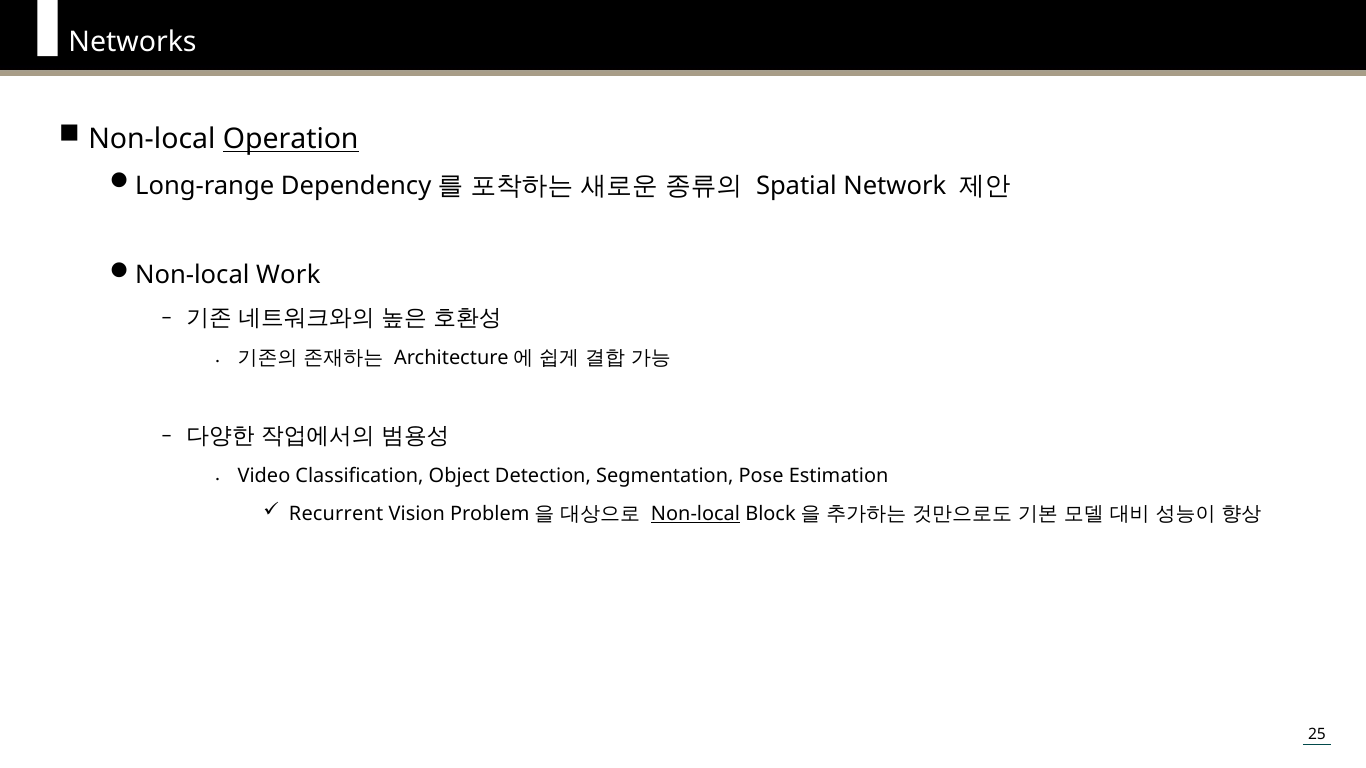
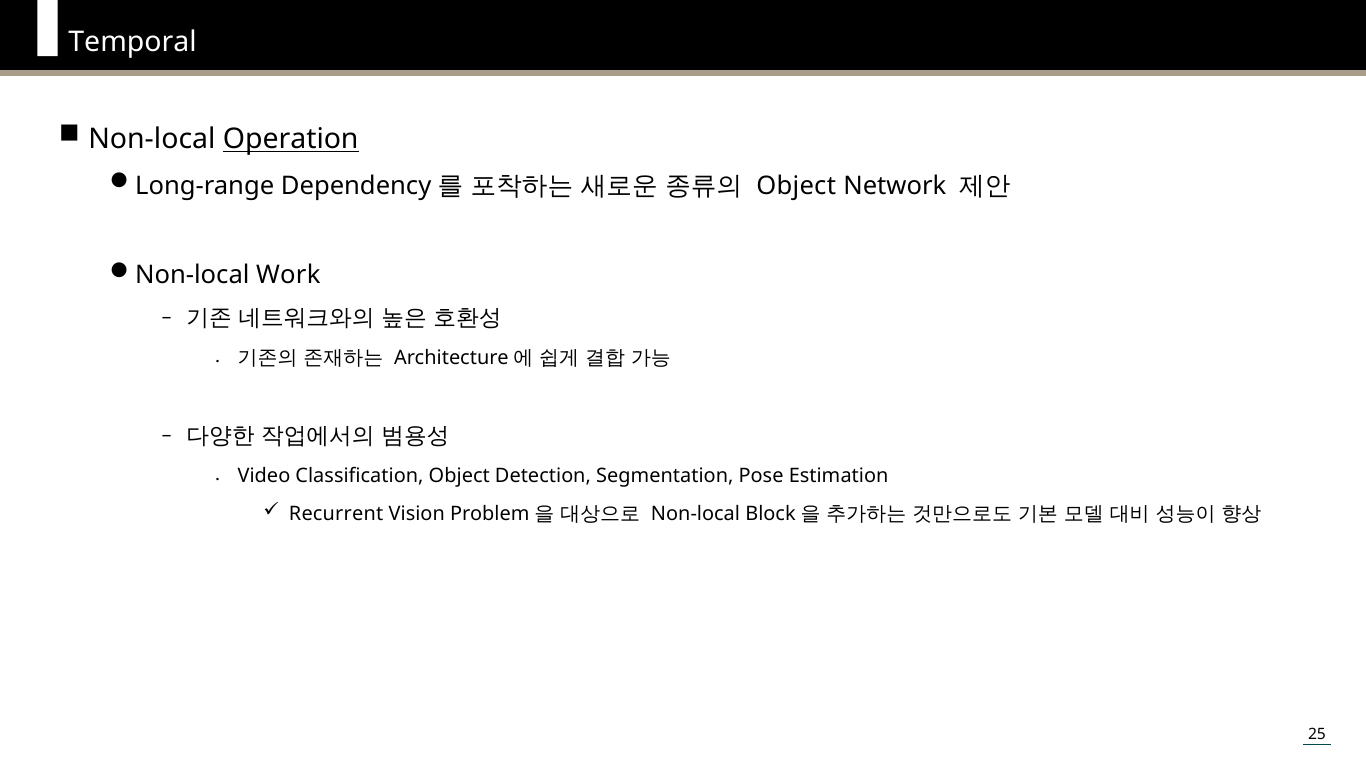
Networks: Networks -> Temporal
Spatial at (796, 186): Spatial -> Object
Non-local at (696, 514) underline: present -> none
